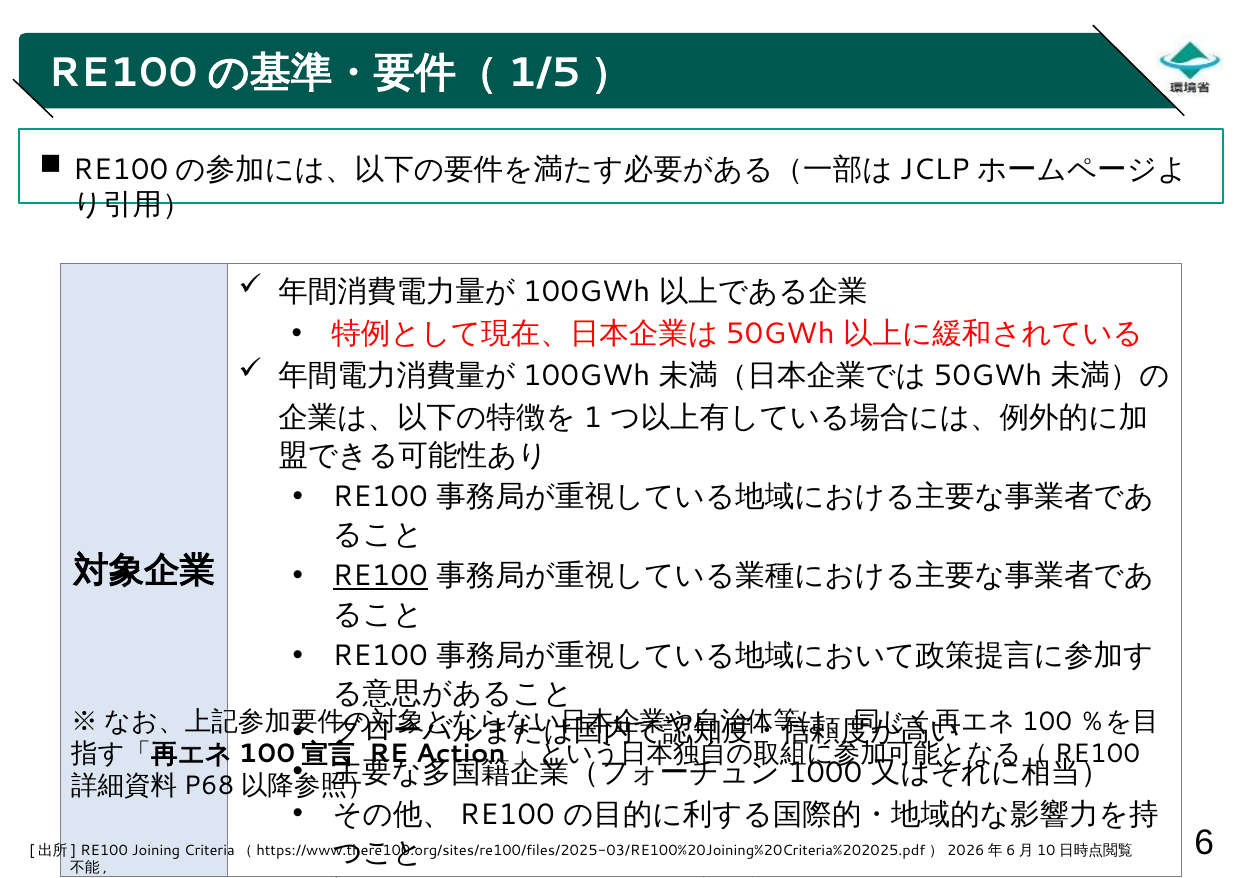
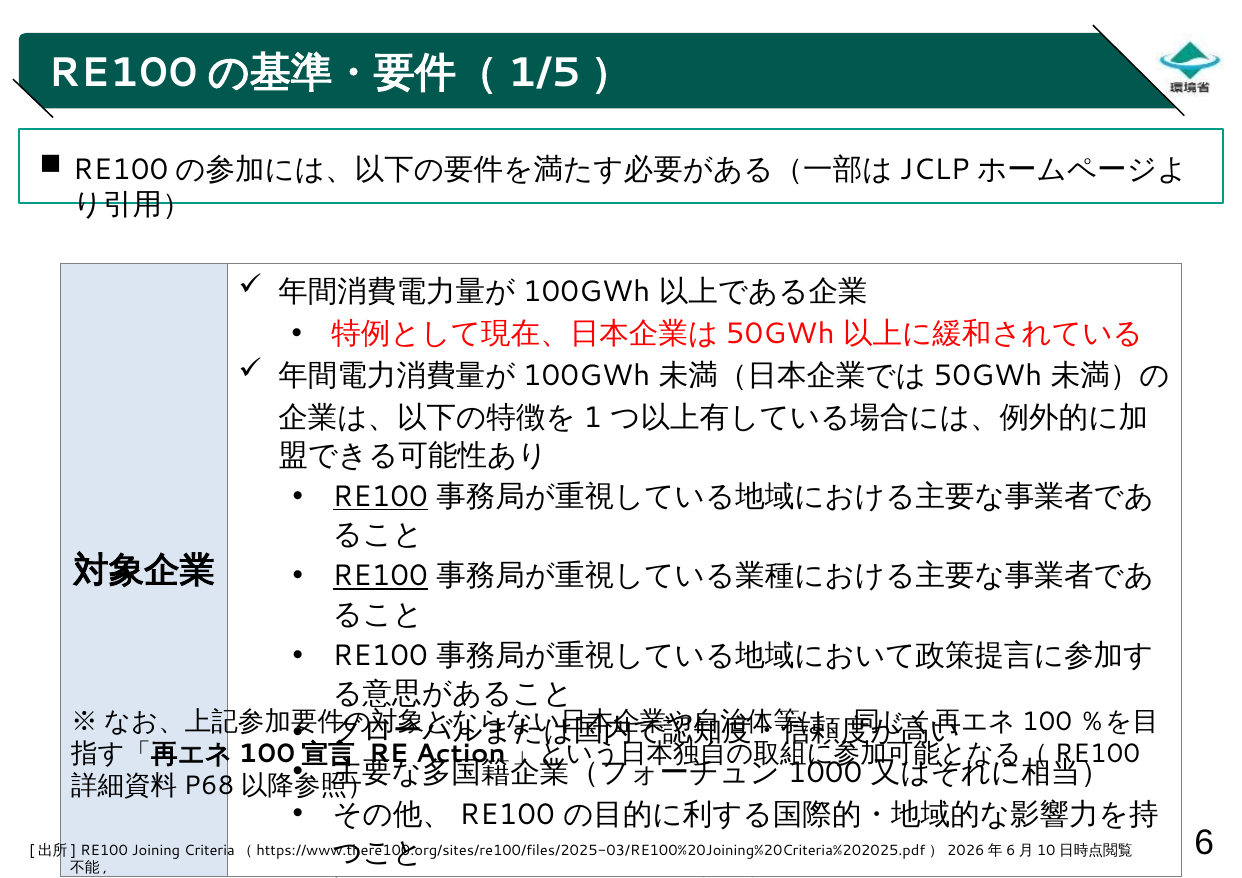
RE100 at (380, 497) underline: none -> present
